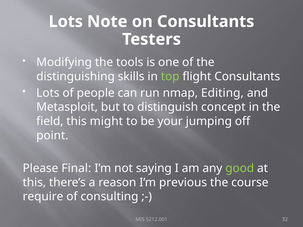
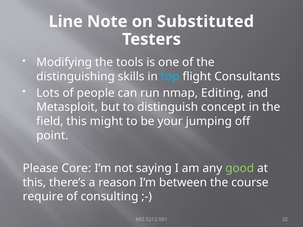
Lots at (66, 22): Lots -> Line
on Consultants: Consultants -> Substituted
top colour: light green -> light blue
Final: Final -> Core
previous: previous -> between
